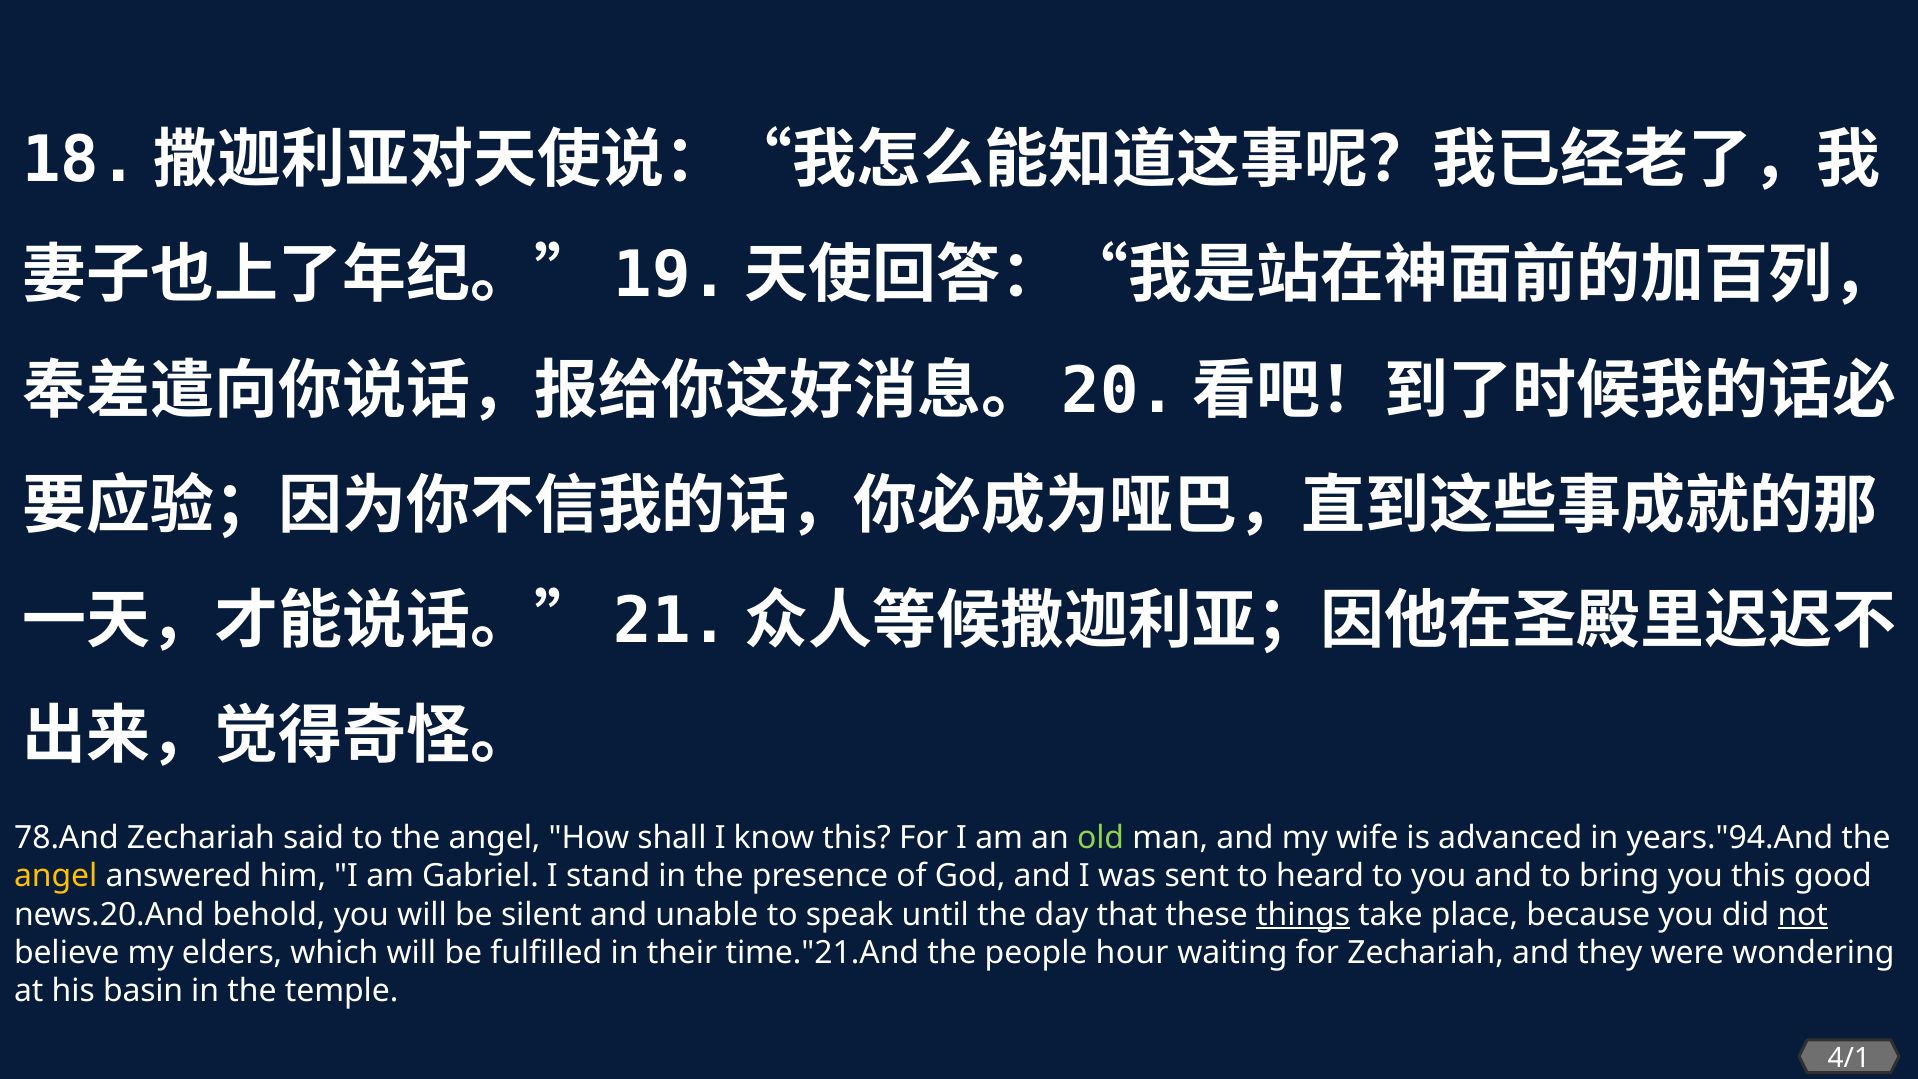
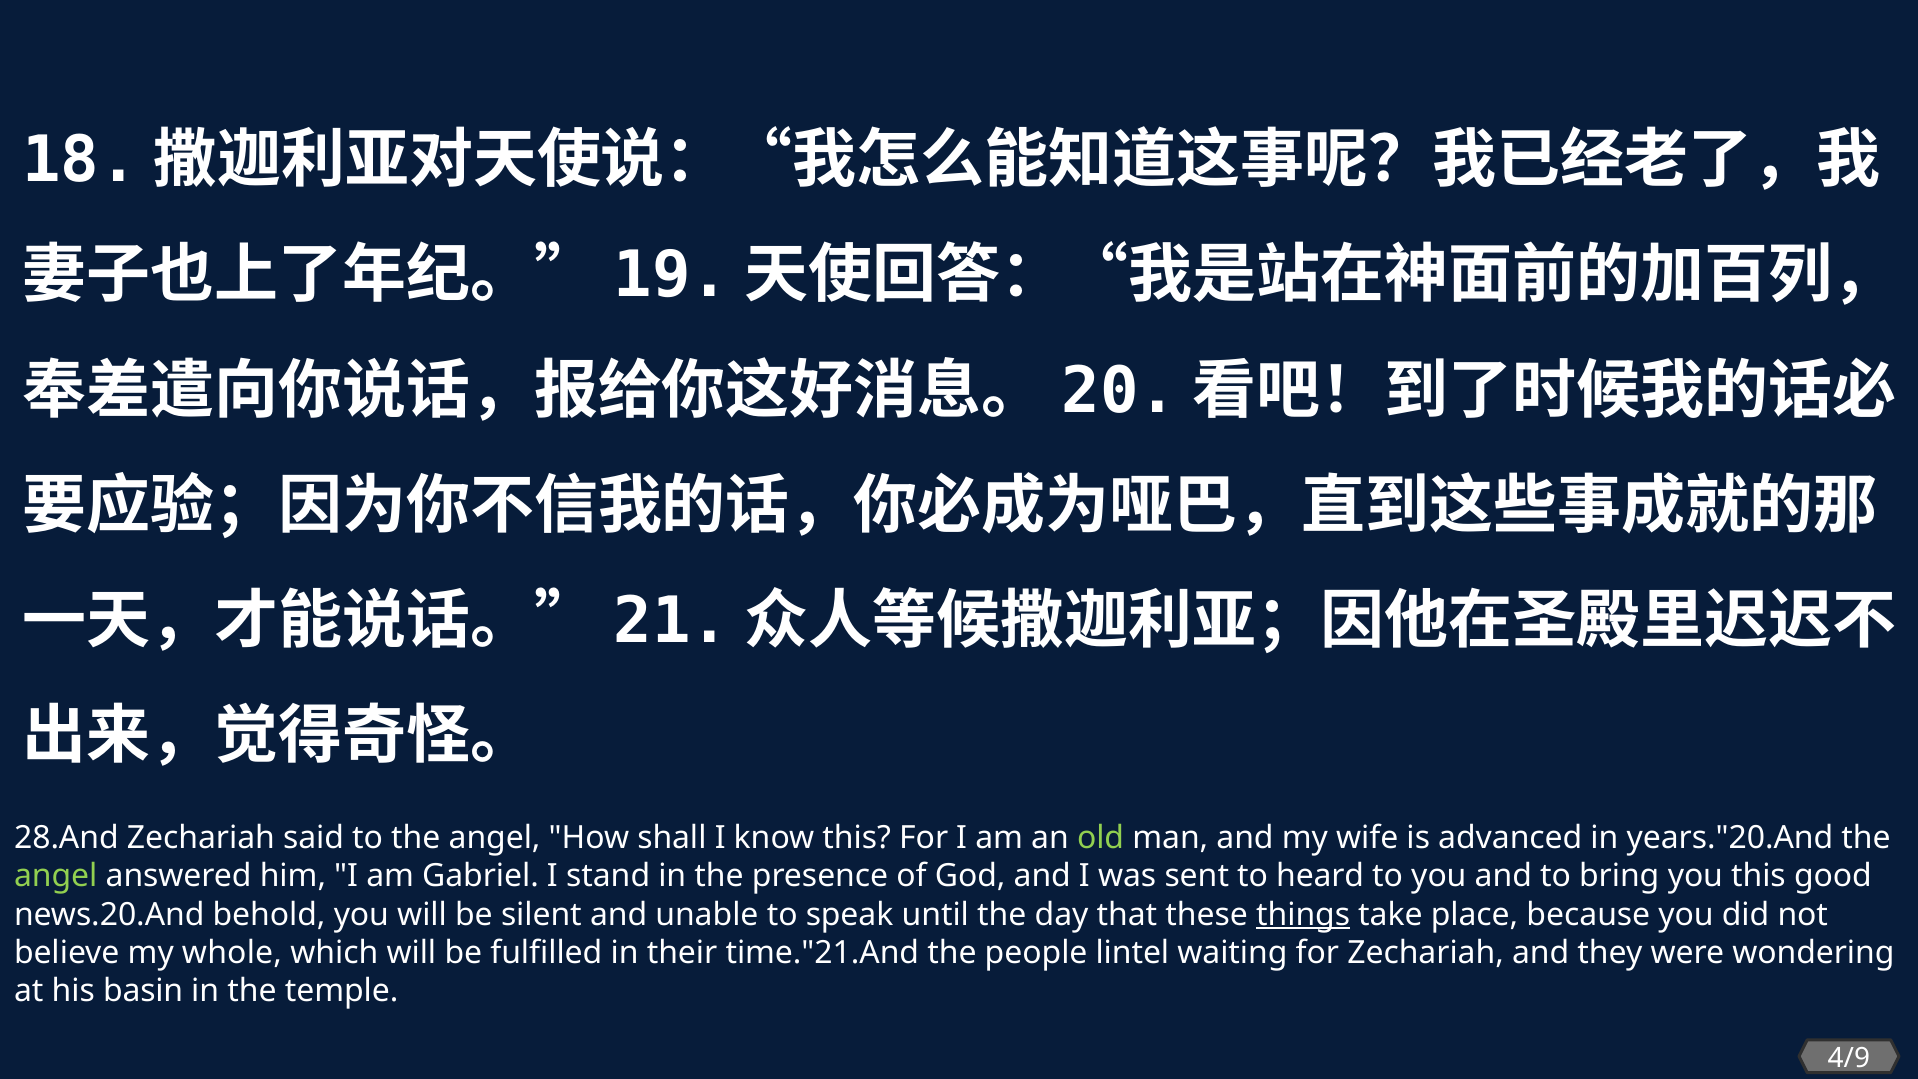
78.And: 78.And -> 28.And
years."94.And: years."94.And -> years."20.And
angel at (56, 876) colour: yellow -> light green
not underline: present -> none
elders: elders -> whole
hour: hour -> lintel
4/1: 4/1 -> 4/9
